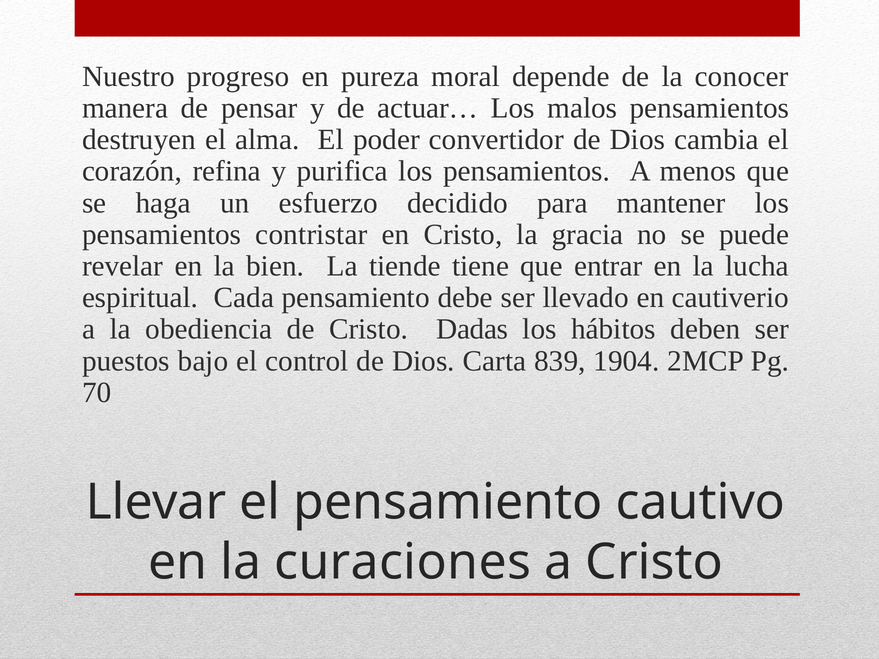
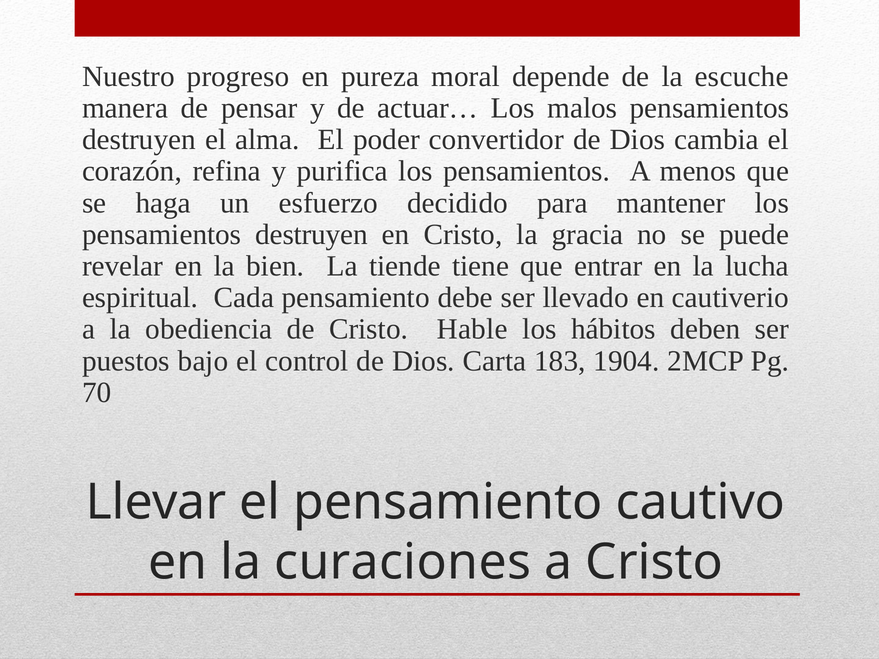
conocer: conocer -> escuche
contristar at (312, 235): contristar -> destruyen
Dadas: Dadas -> Hable
839: 839 -> 183
